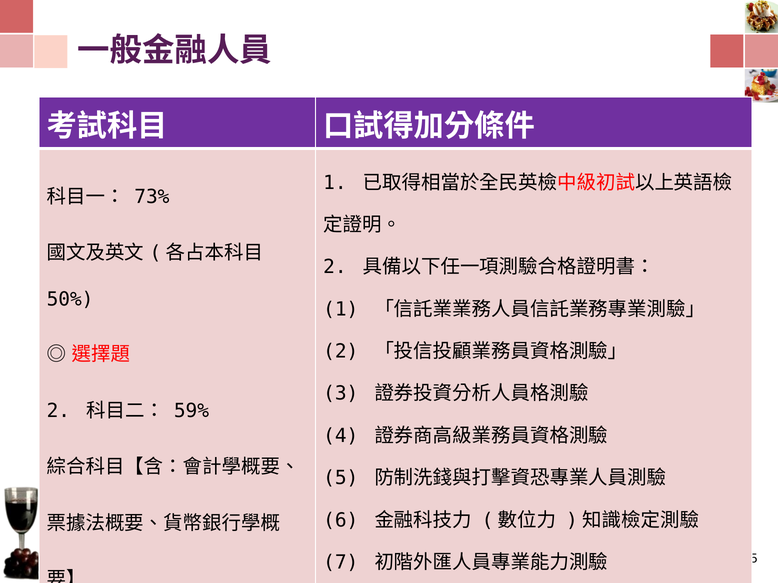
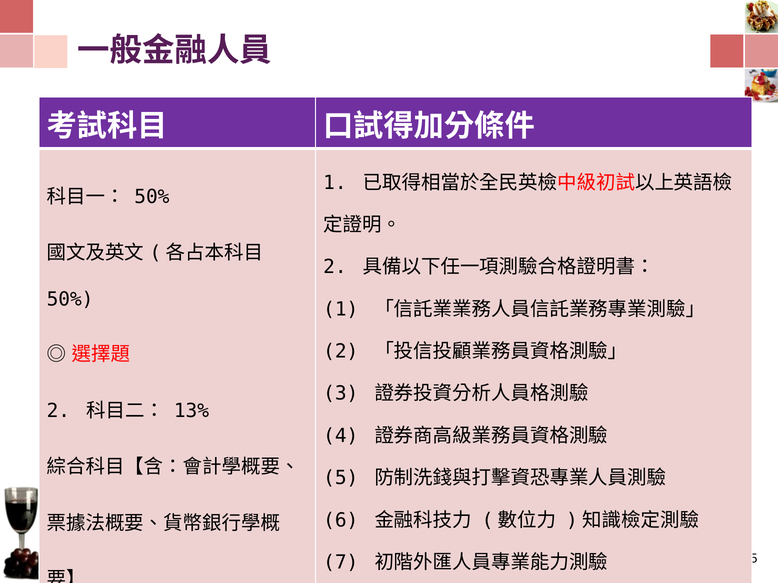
73% at (152, 197): 73% -> 50%
59%: 59% -> 13%
